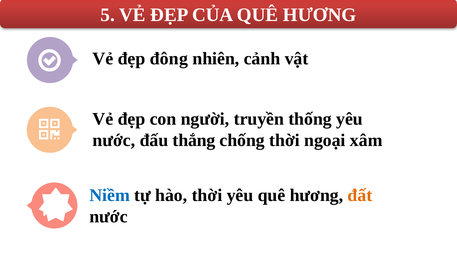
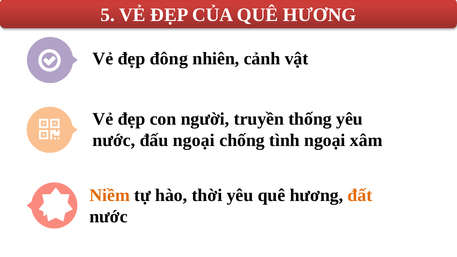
đấu thắng: thắng -> ngoại
chống thời: thời -> tình
Niềm colour: blue -> orange
